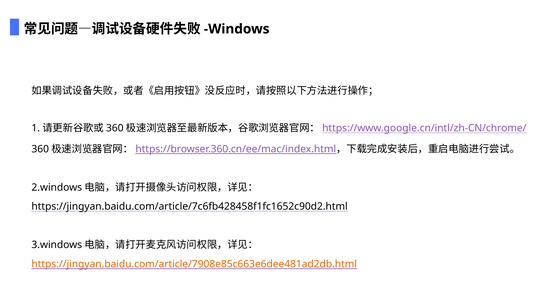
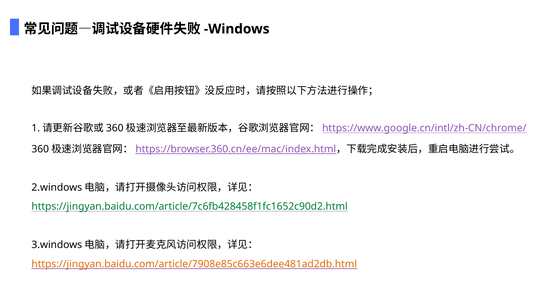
https://jingyan.baidu.com/article/7c6fb428458f1fc1652c90d2.html colour: black -> green
